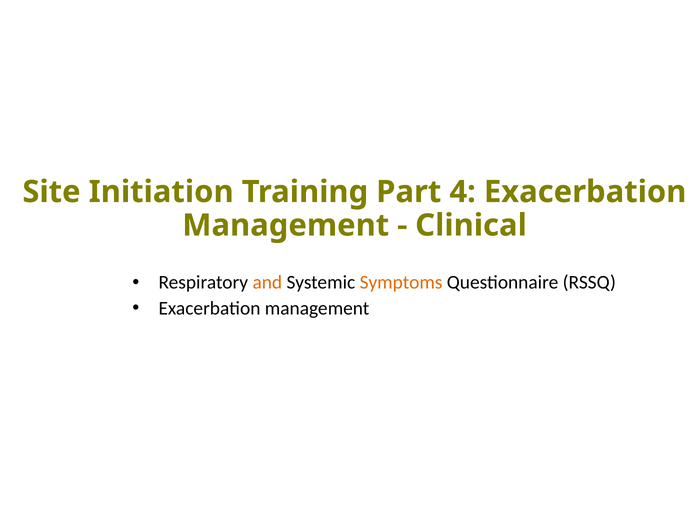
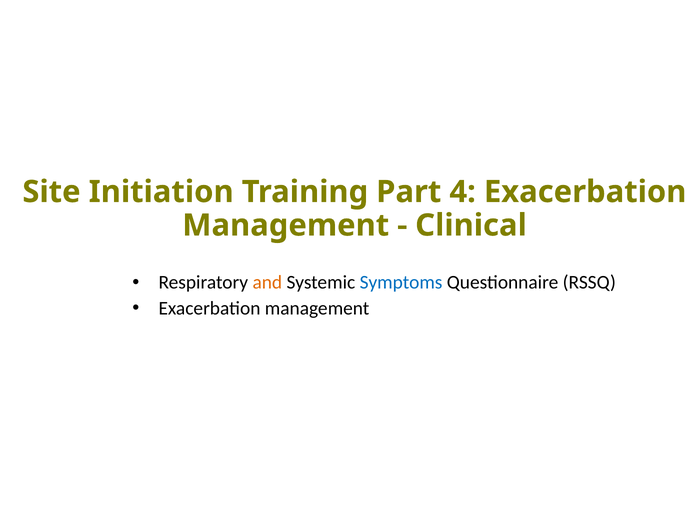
Symptoms colour: orange -> blue
